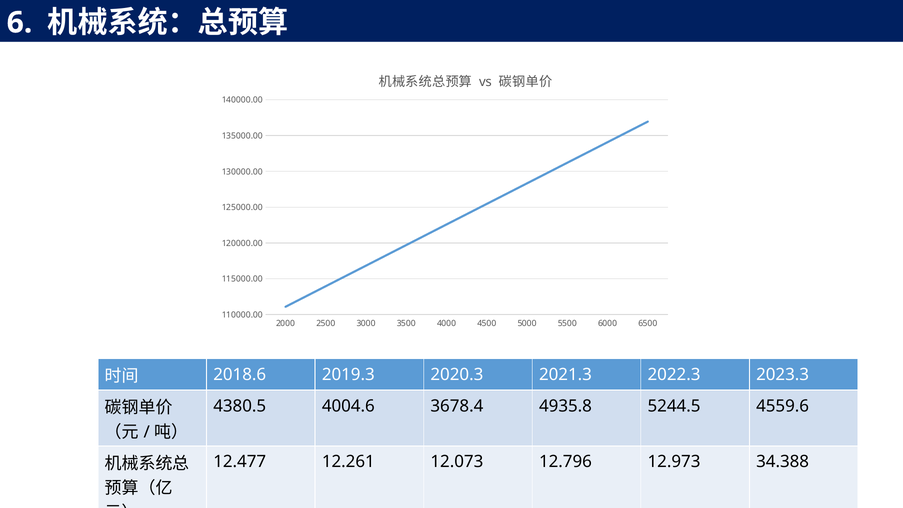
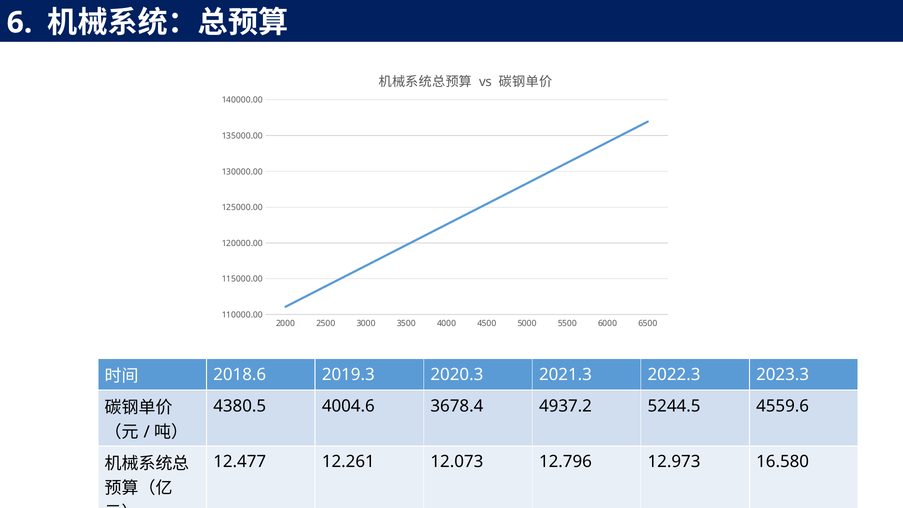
4935.8: 4935.8 -> 4937.2
34.388: 34.388 -> 16.580
